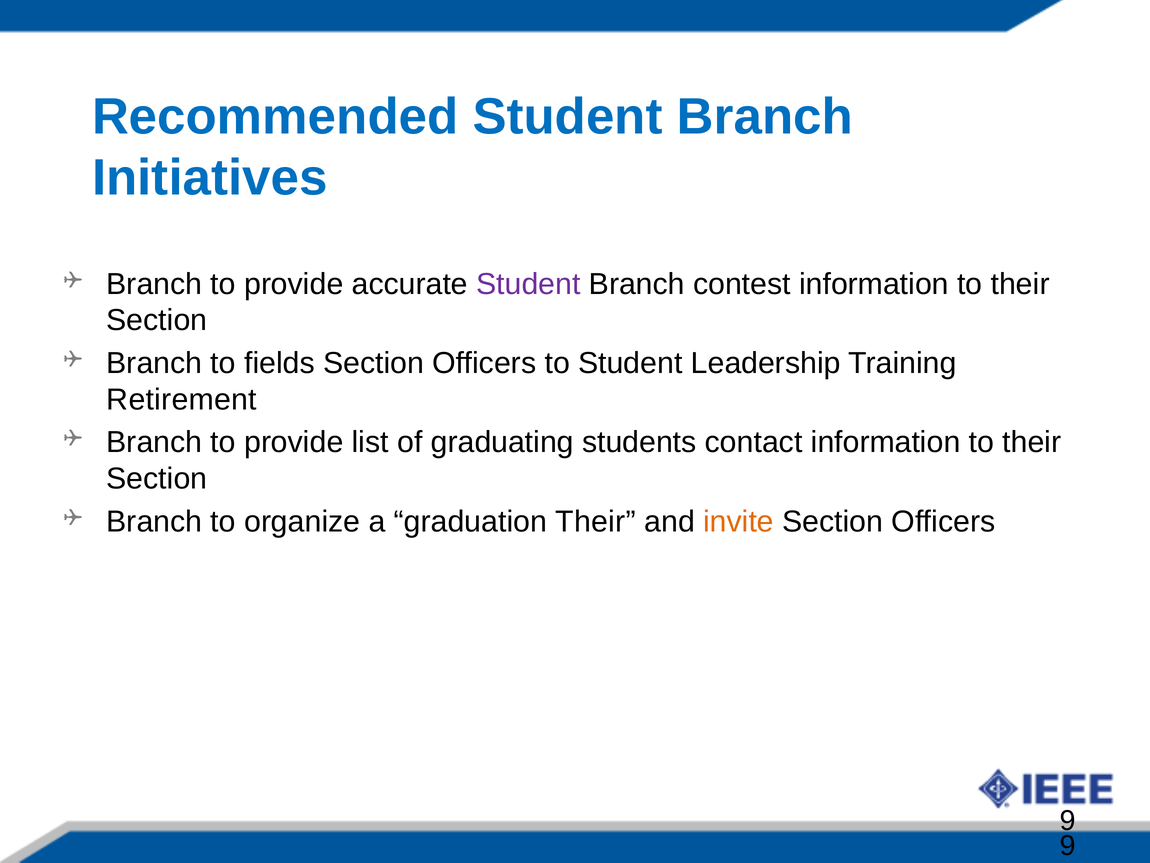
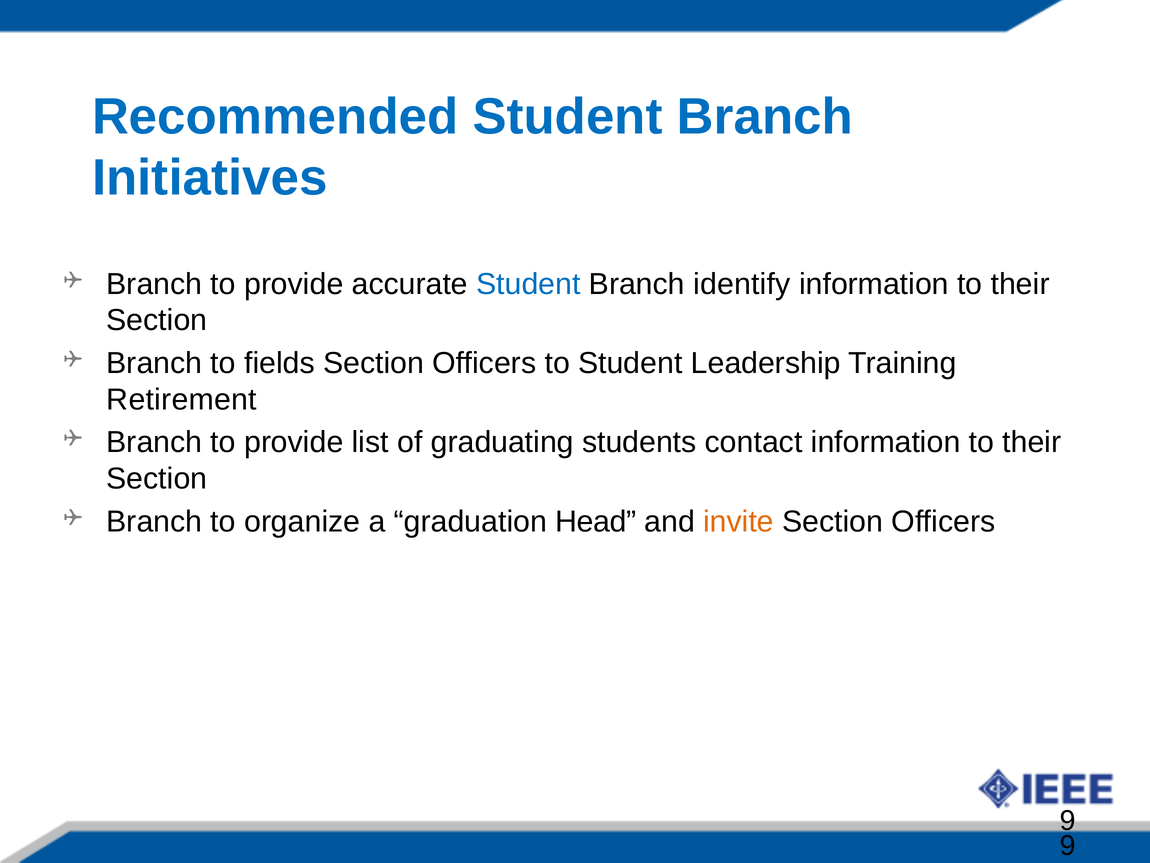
Student at (528, 284) colour: purple -> blue
contest: contest -> identify
graduation Their: Their -> Head
